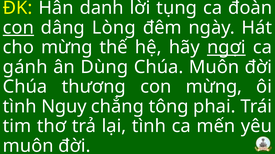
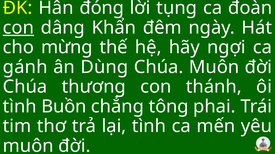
danh: danh -> đóng
Lòng: Lòng -> Khẩn
ngợi underline: present -> none
con mừng: mừng -> thánh
Nguy: Nguy -> Buồn
